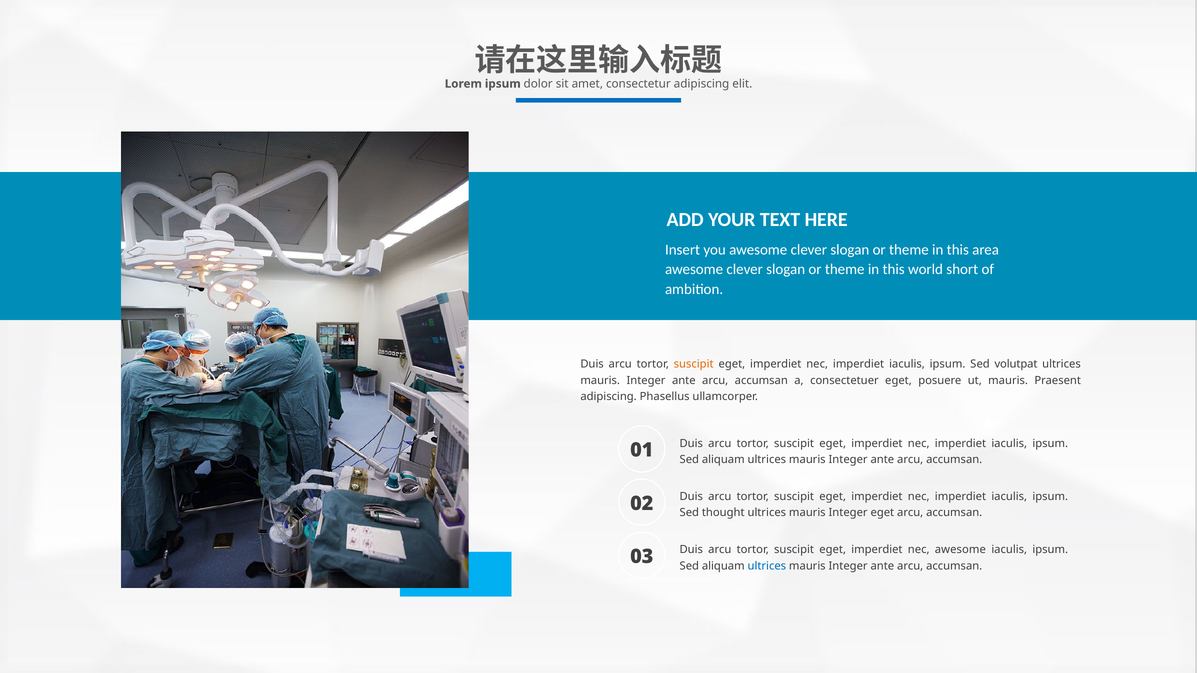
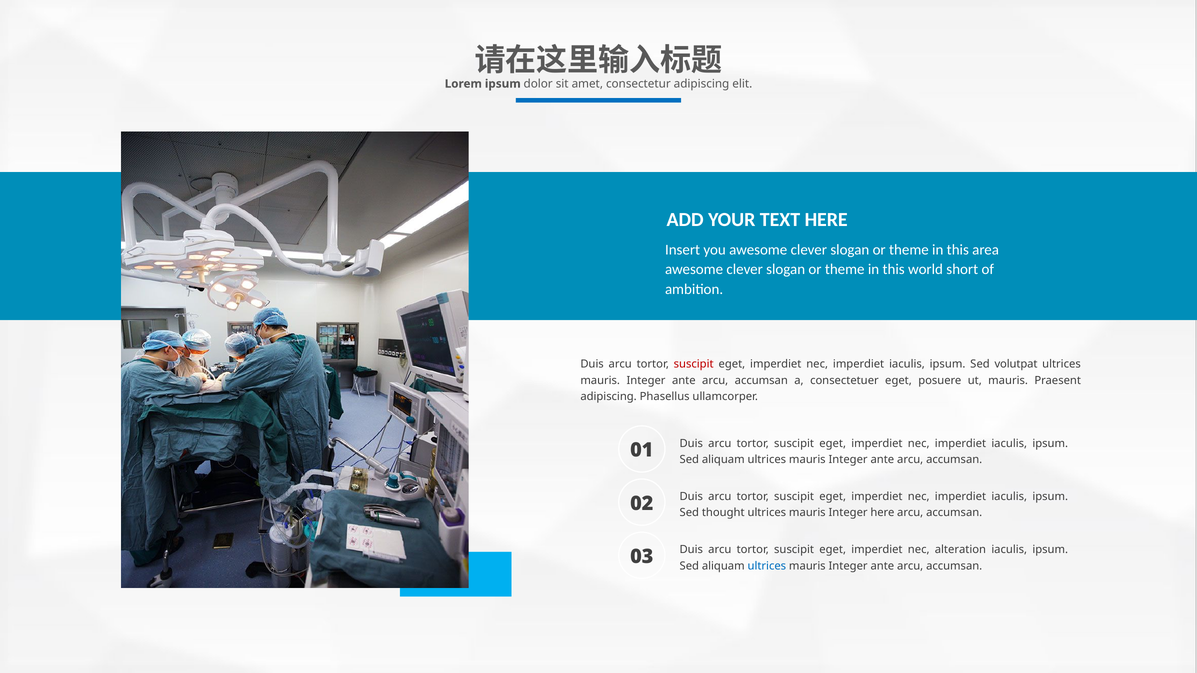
suscipit at (694, 364) colour: orange -> red
Integer eget: eget -> here
nec awesome: awesome -> alteration
